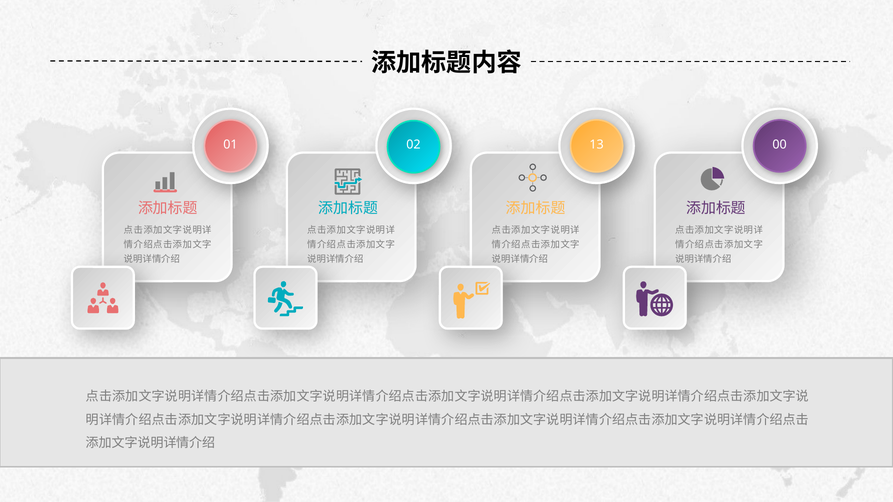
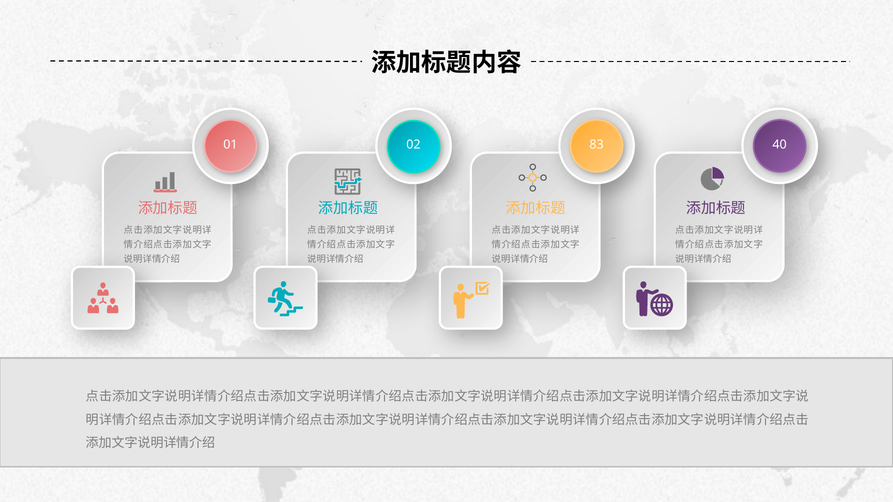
00: 00 -> 40
13: 13 -> 83
